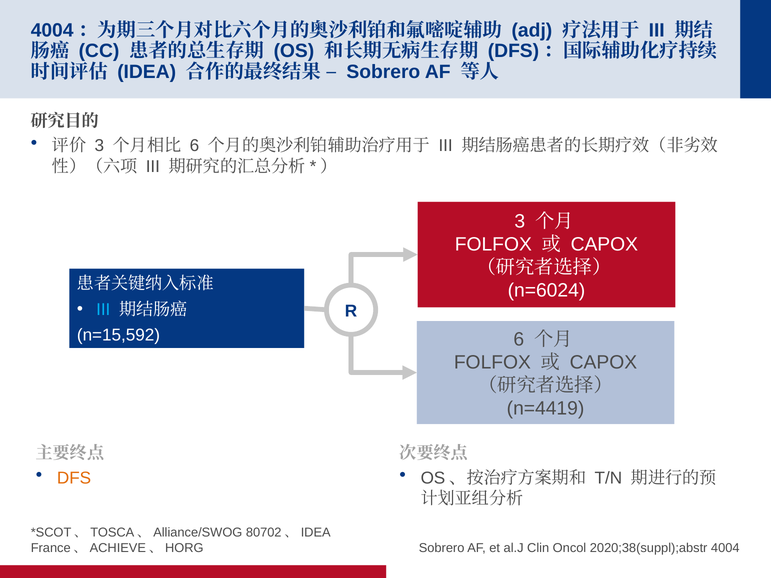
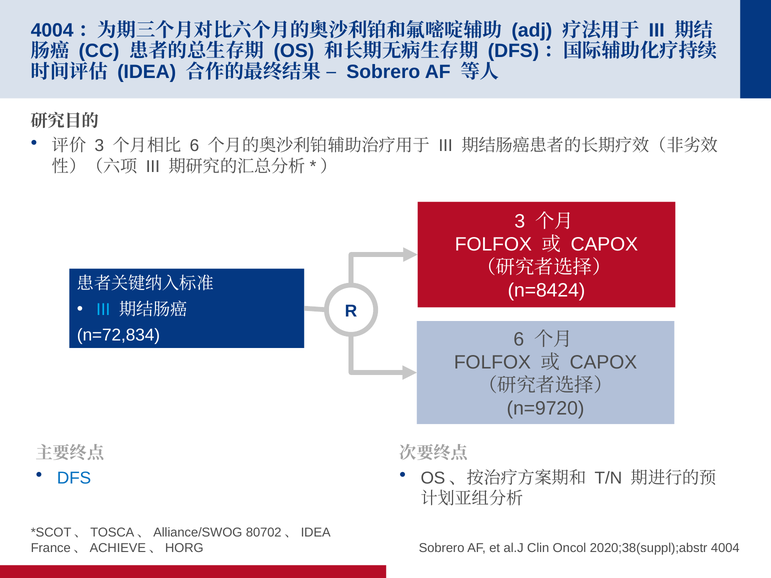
n=6024: n=6024 -> n=8424
n=15,592: n=15,592 -> n=72,834
n=4419: n=4419 -> n=9720
DFS colour: orange -> blue
